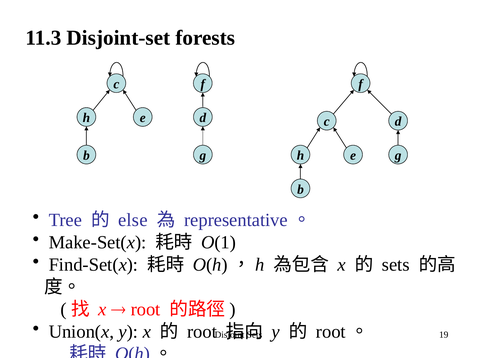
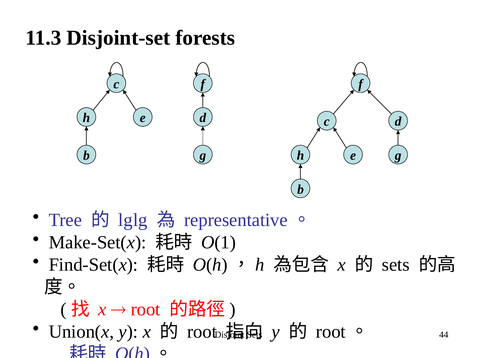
else: else -> lglg
19: 19 -> 44
